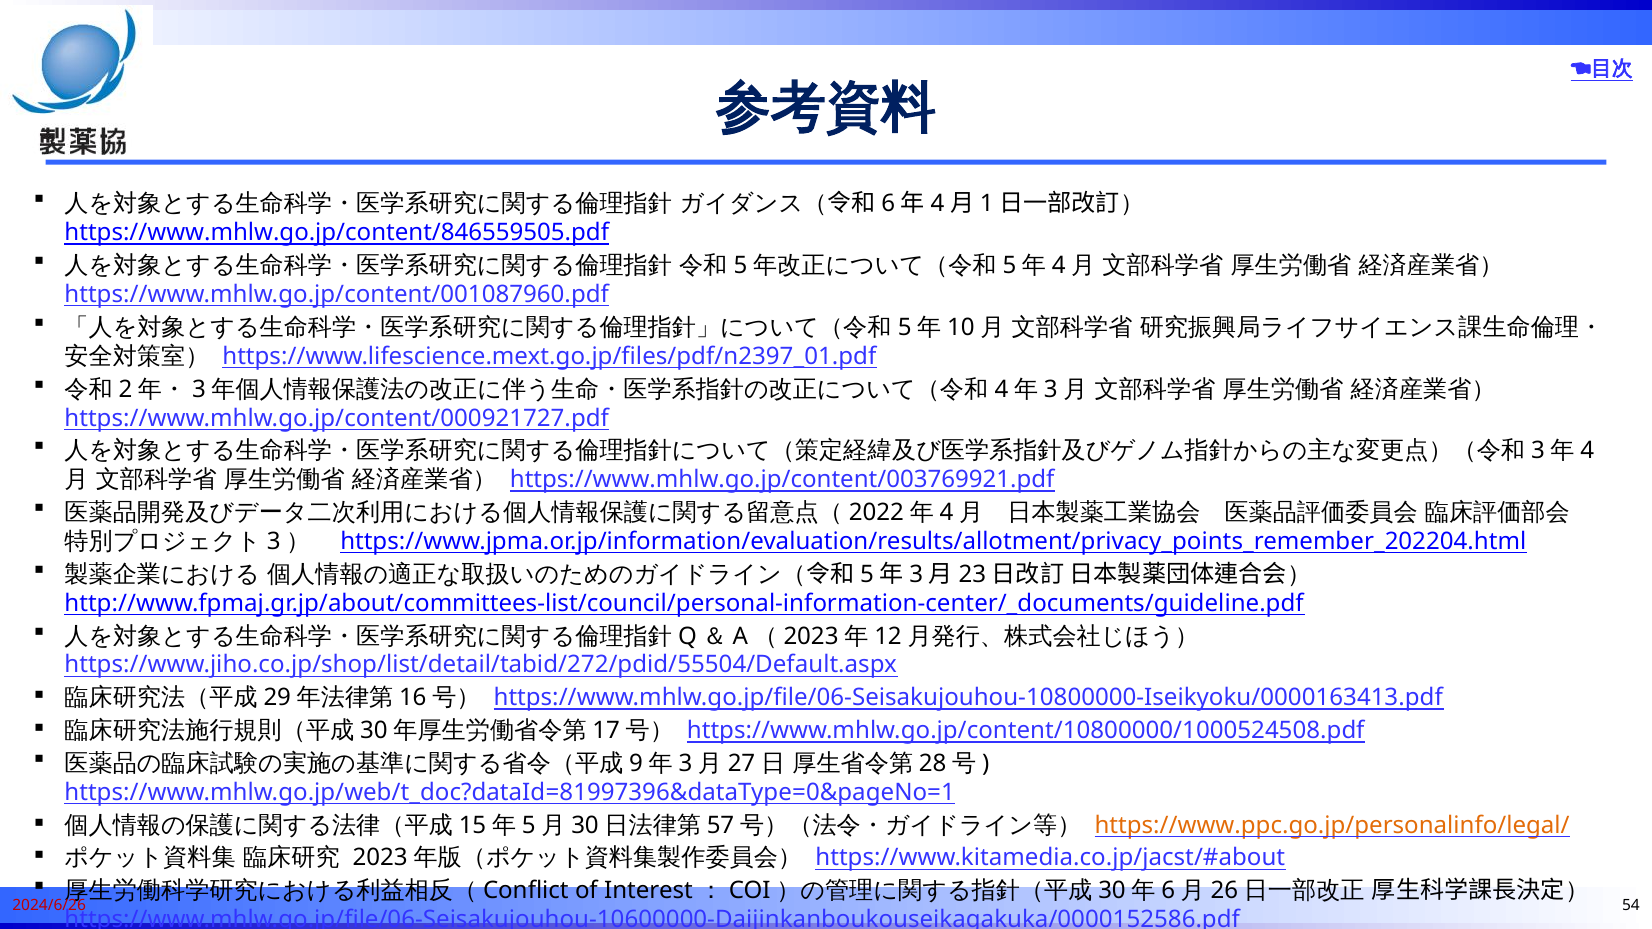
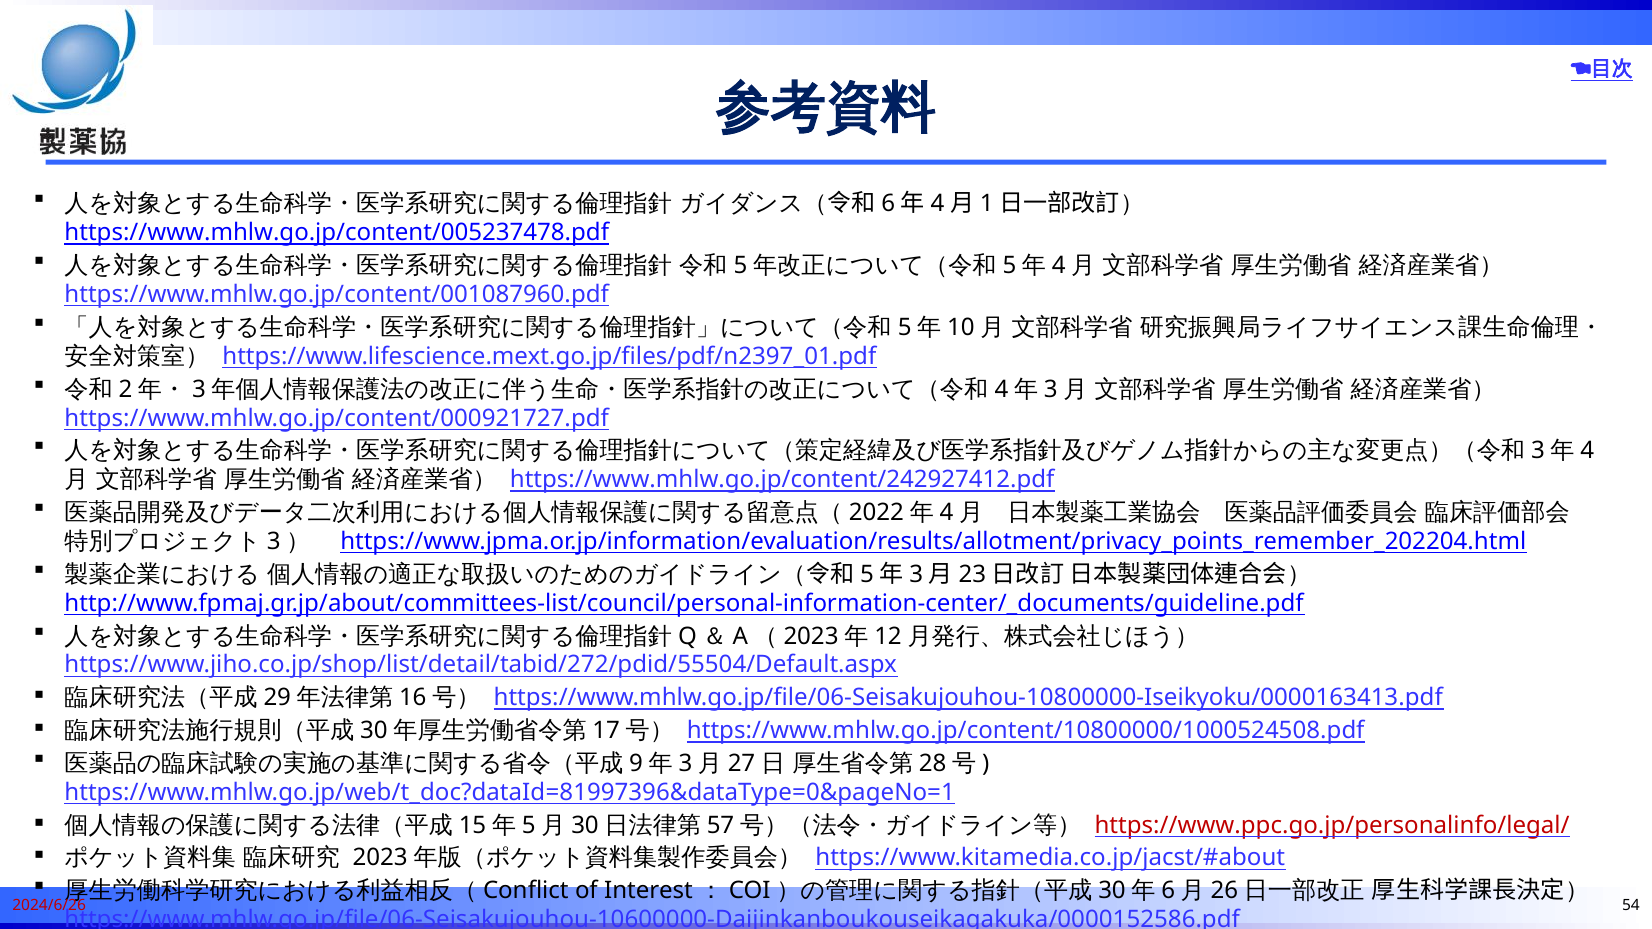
https://www.mhlw.go.jp/content/846559505.pdf: https://www.mhlw.go.jp/content/846559505.pdf -> https://www.mhlw.go.jp/content/005237478.pdf
https://www.mhlw.go.jp/content/003769921.pdf: https://www.mhlw.go.jp/content/003769921.pdf -> https://www.mhlw.go.jp/content/242927412.pdf
https://www.ppc.go.jp/personalinfo/legal/ colour: orange -> red
